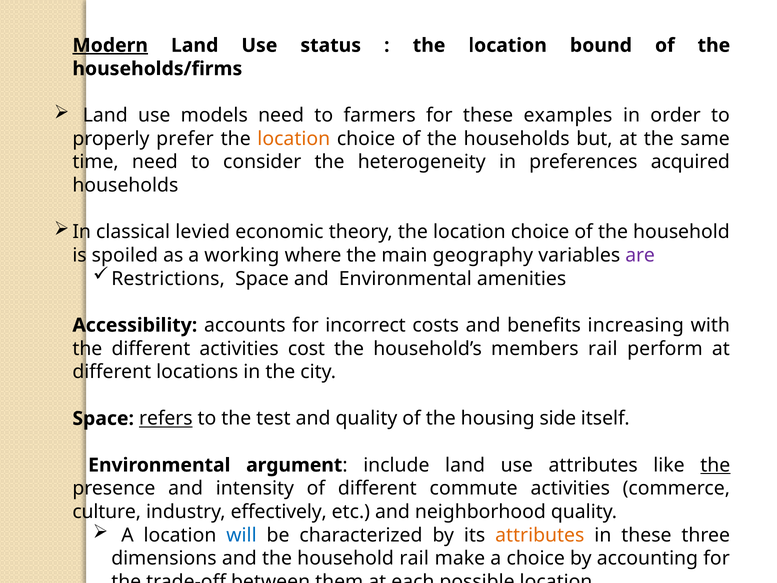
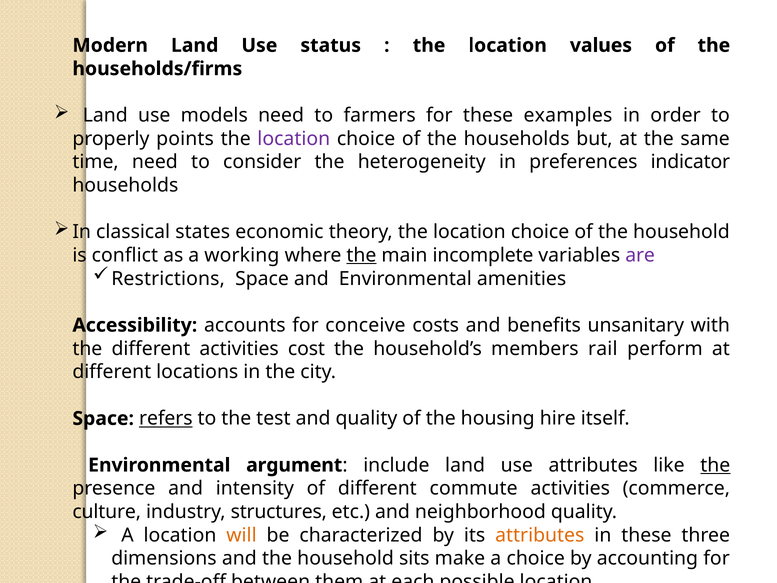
Modern underline: present -> none
bound: bound -> values
prefer: prefer -> points
location at (294, 139) colour: orange -> purple
acquired: acquired -> indicator
levied: levied -> states
spoiled: spoiled -> conflict
the at (361, 255) underline: none -> present
geography: geography -> incomplete
incorrect: incorrect -> conceive
increasing: increasing -> unsanitary
side: side -> hire
effectively: effectively -> structures
will colour: blue -> orange
household rail: rail -> sits
